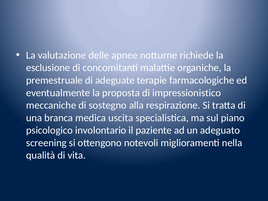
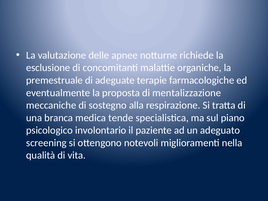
impressionistico: impressionistico -> mentalizzazione
uscita: uscita -> tende
